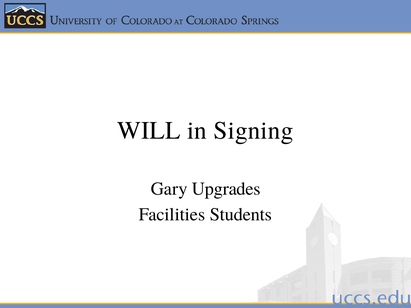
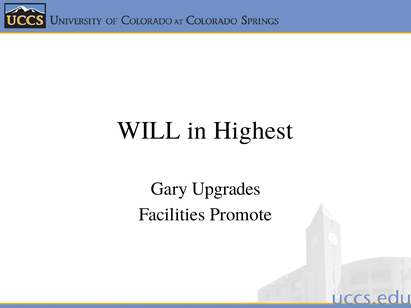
Signing: Signing -> Highest
Students: Students -> Promote
